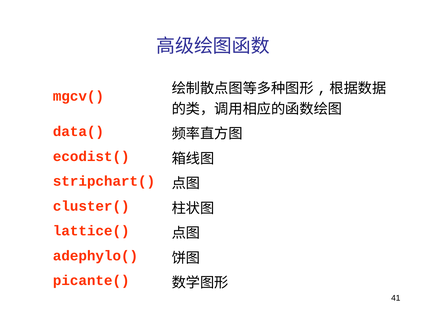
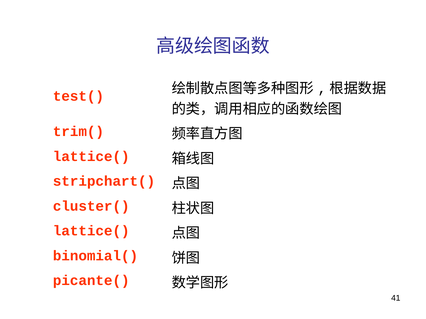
mgcv(: mgcv( -> test(
data(: data( -> trim(
ecodist( at (91, 157): ecodist( -> lattice(
adephylo(: adephylo( -> binomial(
